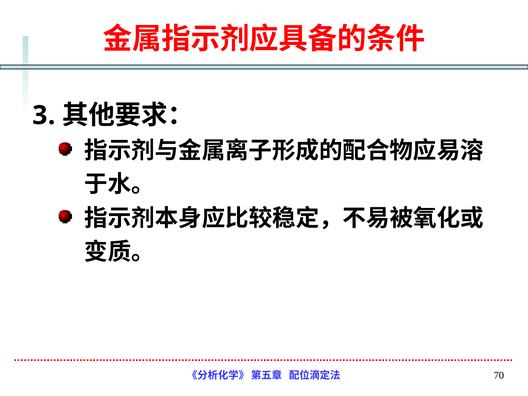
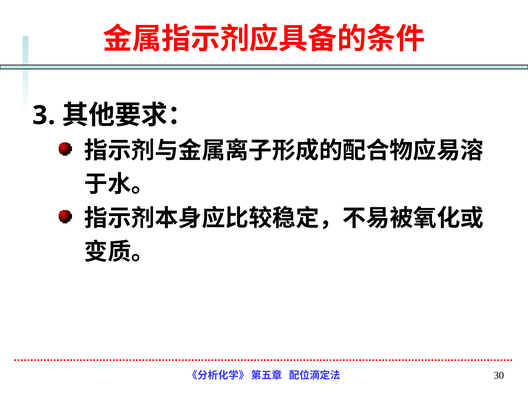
70: 70 -> 30
